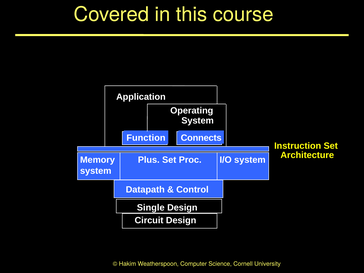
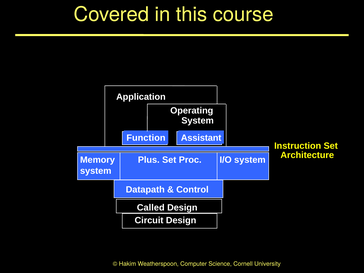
Connects: Connects -> Assistant
Single: Single -> Called
